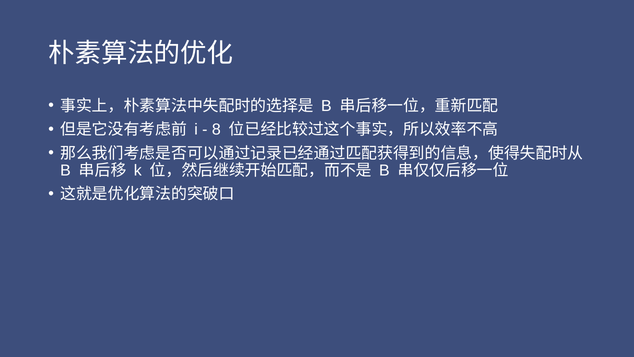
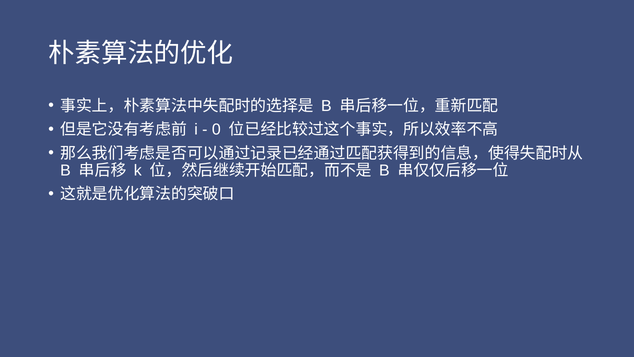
8: 8 -> 0
